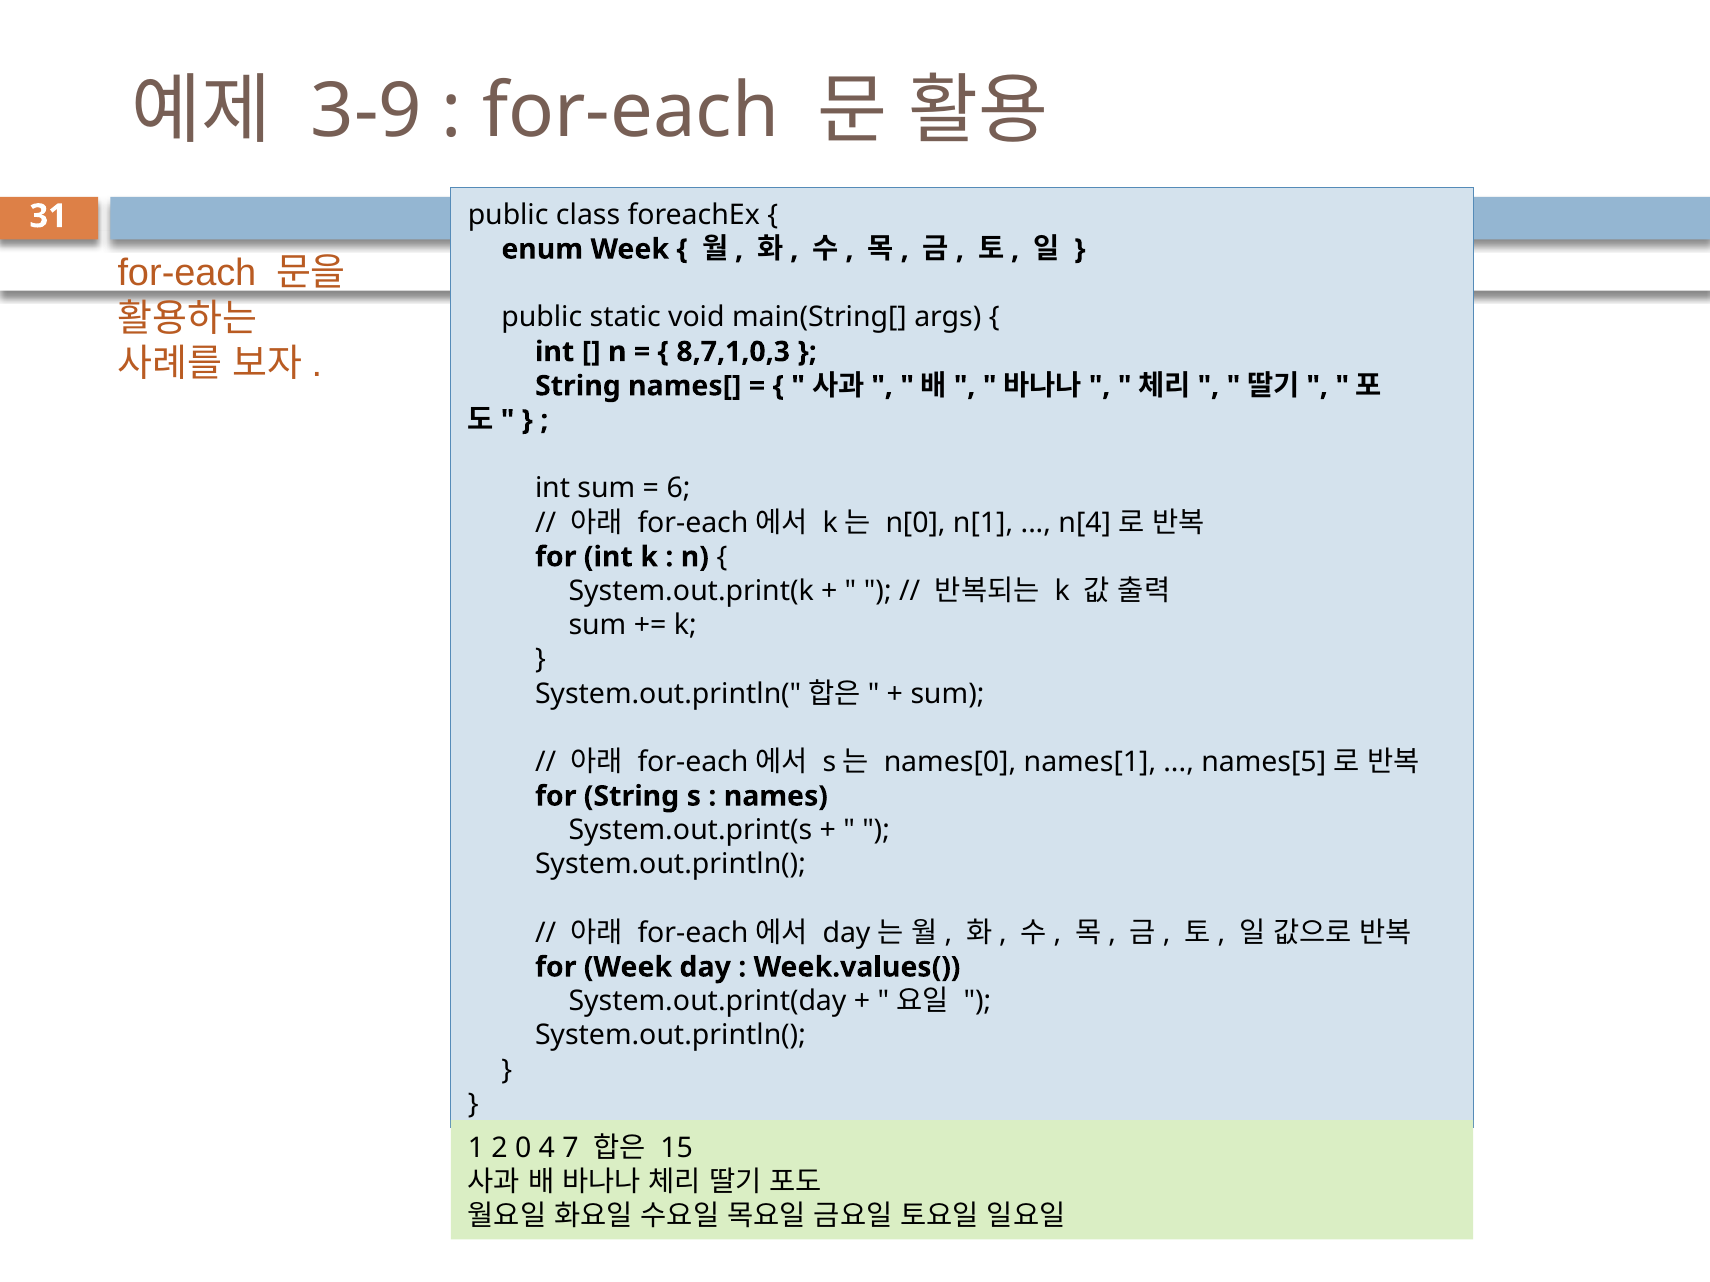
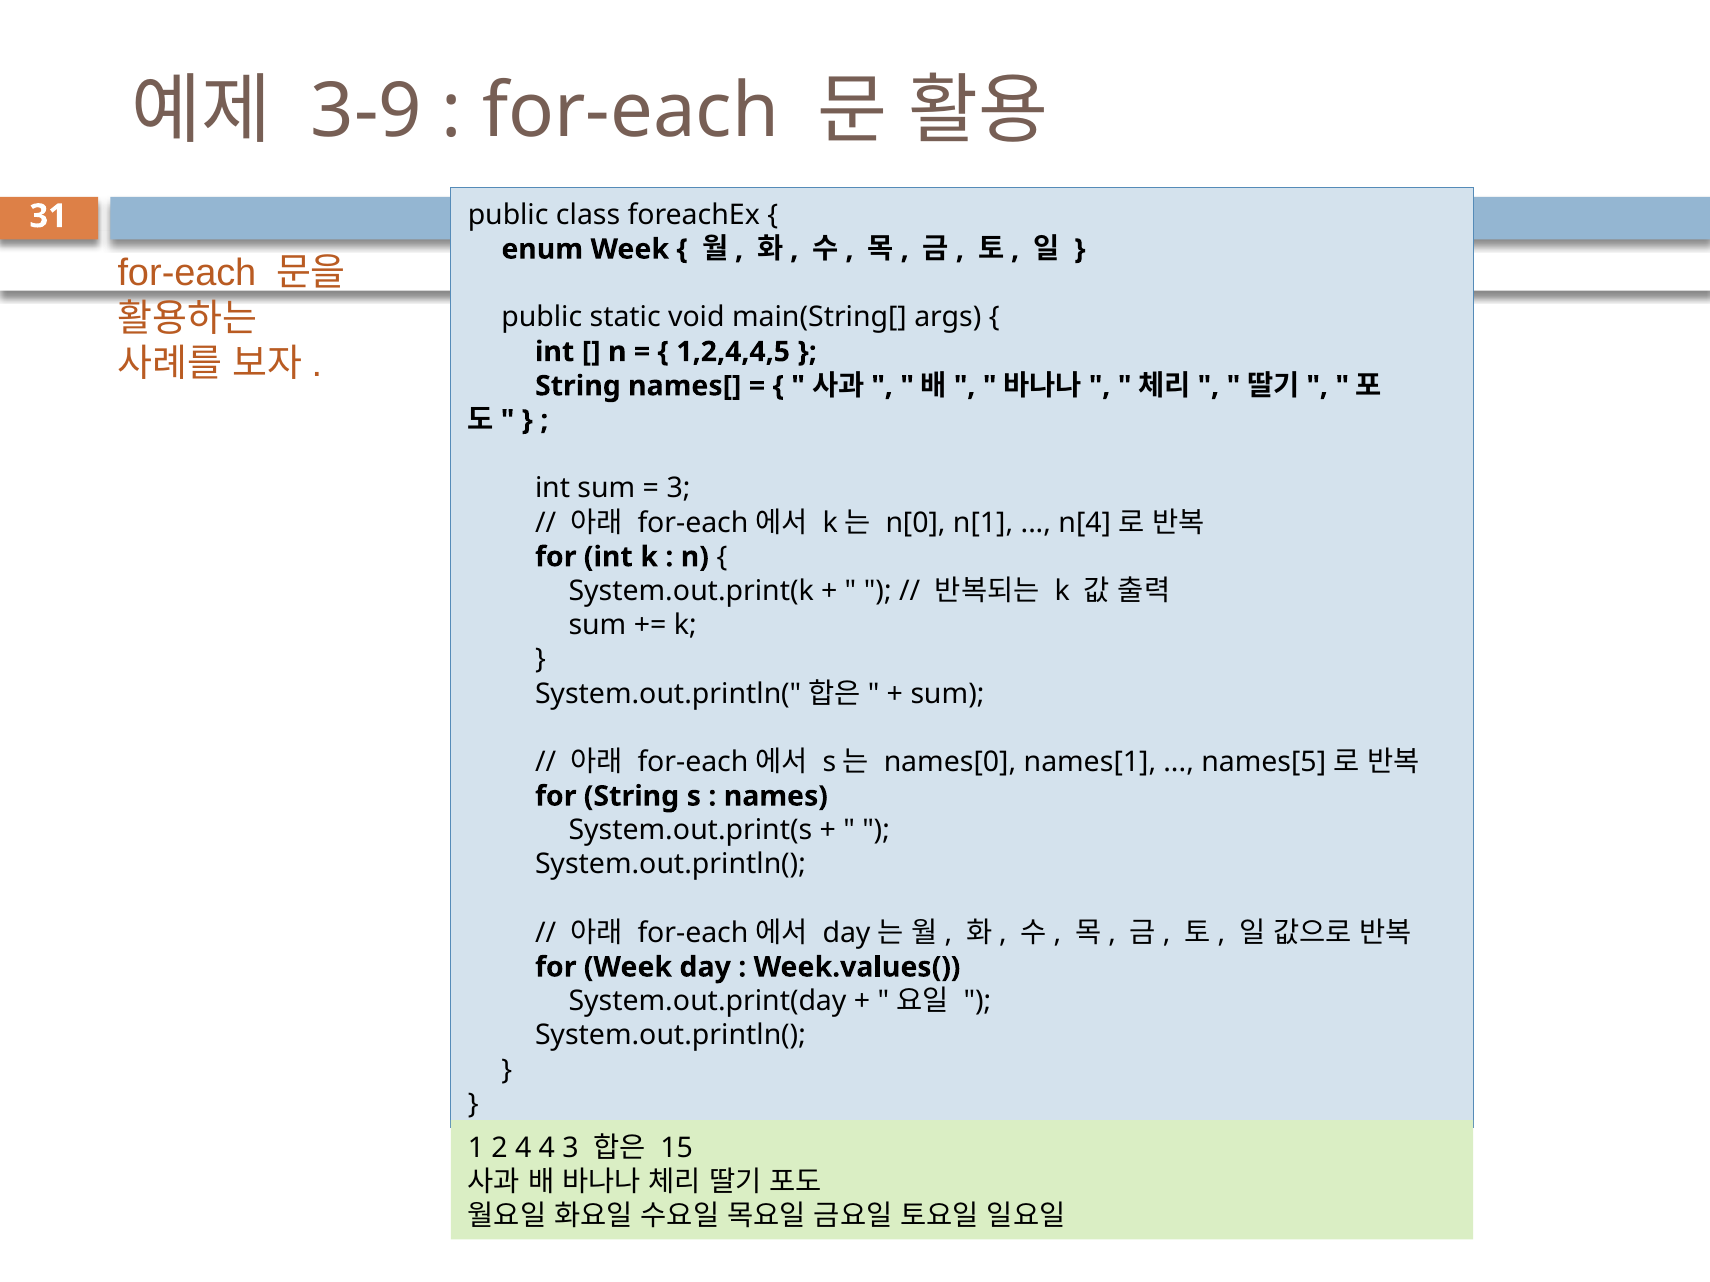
8,7,1,0,3: 8,7,1,0,3 -> 1,2,4,4,5
6 at (679, 489): 6 -> 3
2 0: 0 -> 4
4 7: 7 -> 3
